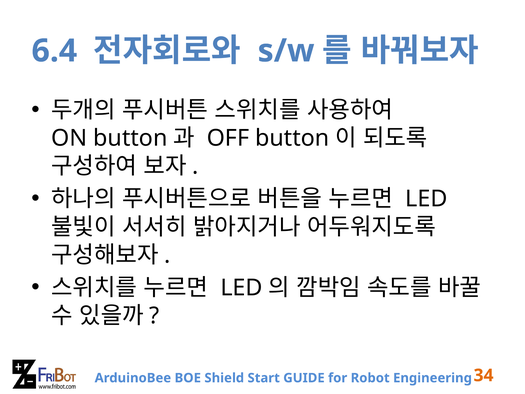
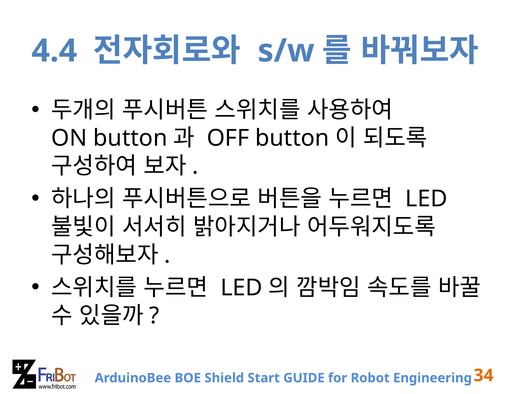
6.4: 6.4 -> 4.4
